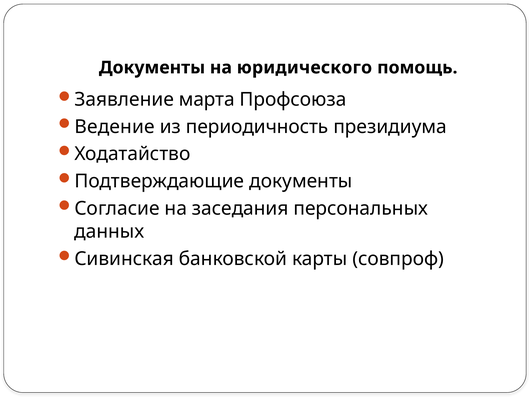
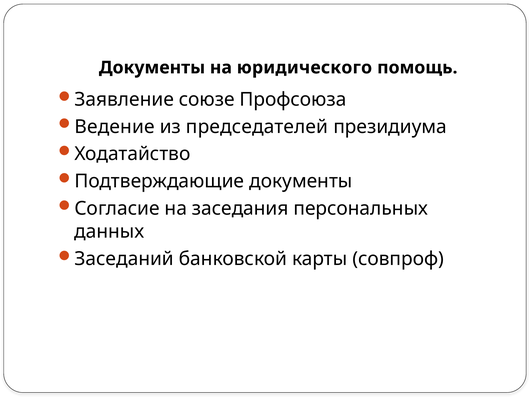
марта: марта -> союзе
периодичность: периодичность -> председателей
Сивинская: Сивинская -> Заседаний
